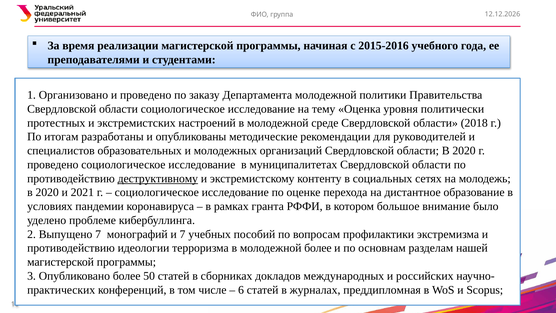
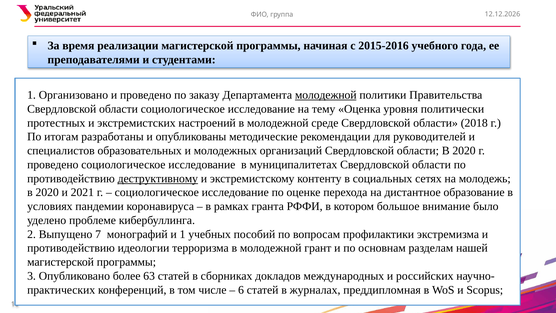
молодежной at (326, 95) underline: none -> present
и 7: 7 -> 1
молодежной более: более -> грант
50: 50 -> 63
